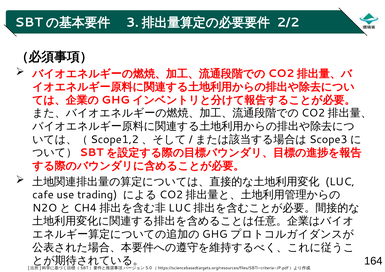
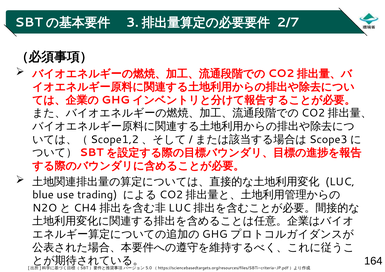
2/2: 2/2 -> 2/7
cafe: cafe -> blue
